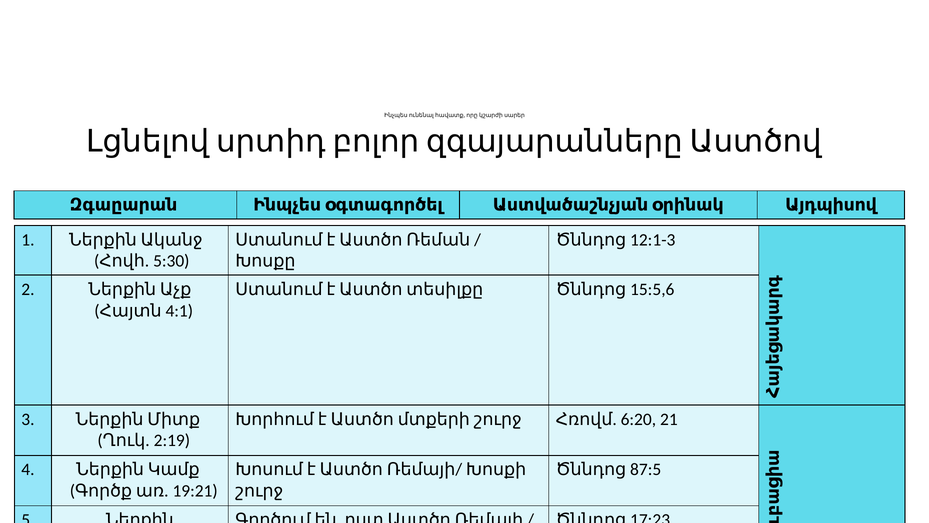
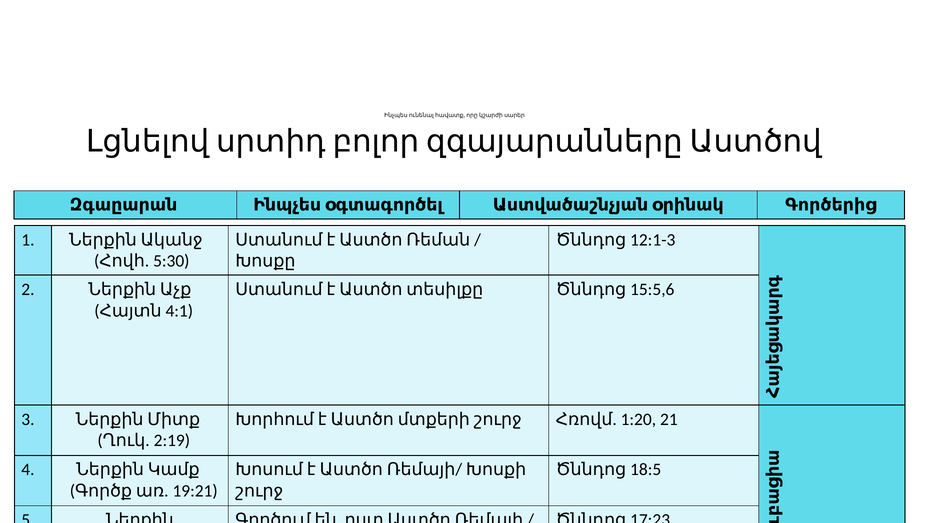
Այդպիսով: Այդպիսով -> Գործերից
6:20: 6:20 -> 1:20
87:5: 87:5 -> 18:5
